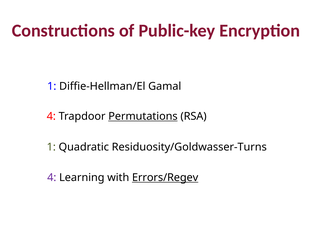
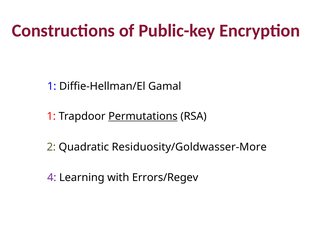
4 at (51, 117): 4 -> 1
1 at (51, 147): 1 -> 2
Residuosity/Goldwasser-Turns: Residuosity/Goldwasser-Turns -> Residuosity/Goldwasser-More
Errors/Regev underline: present -> none
